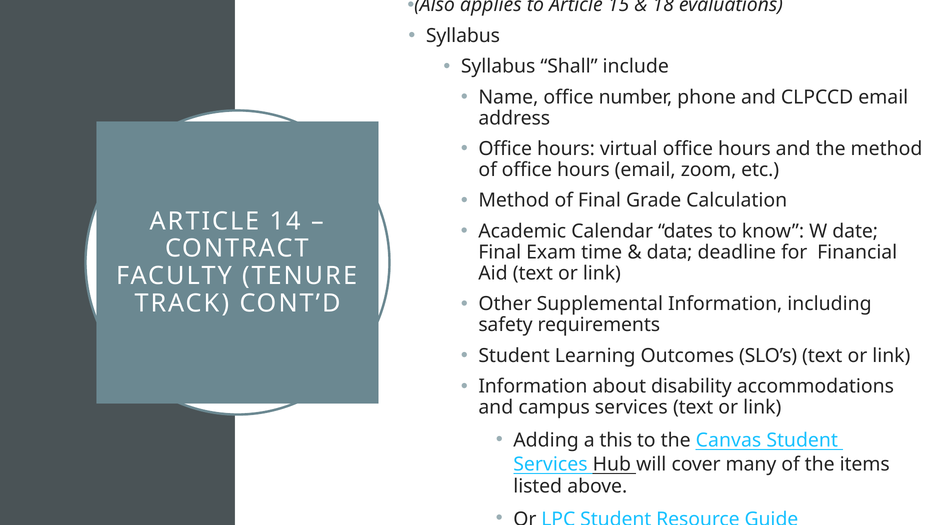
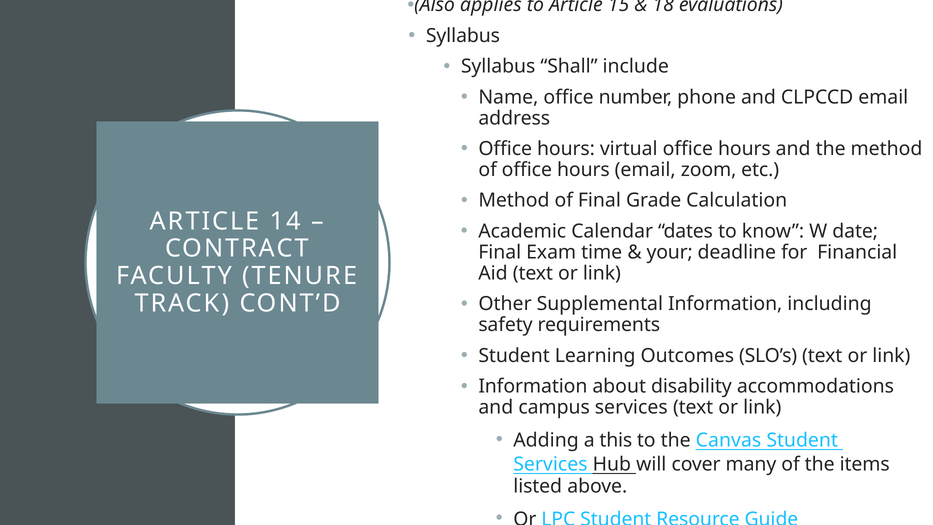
data: data -> your
